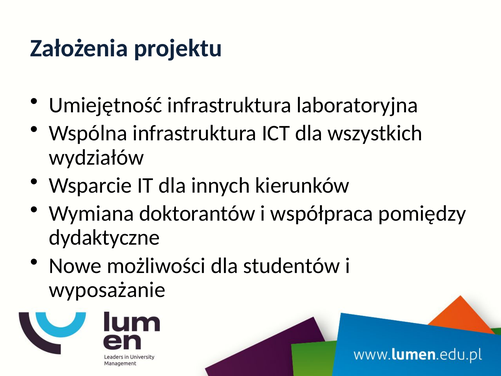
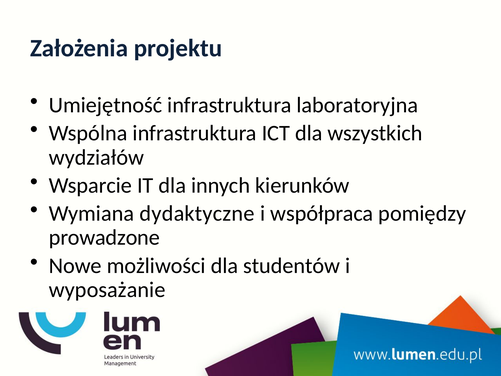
doktorantów: doktorantów -> dydaktyczne
dydaktyczne: dydaktyczne -> prowadzone
